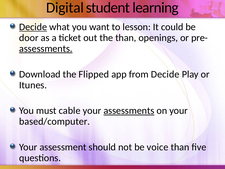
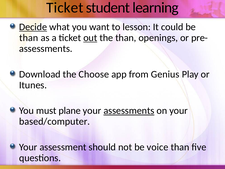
Digital at (65, 8): Digital -> Ticket
door at (29, 38): door -> than
out underline: none -> present
assessments at (46, 49) underline: present -> none
Flipped: Flipped -> Choose
from Decide: Decide -> Genius
cable: cable -> plane
